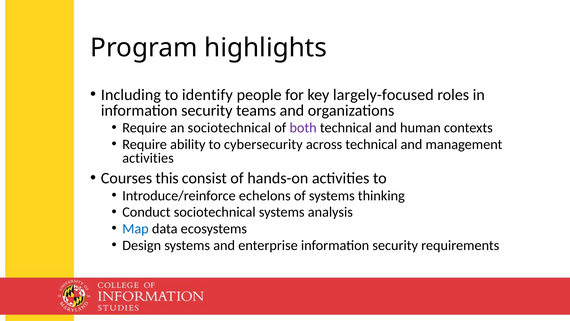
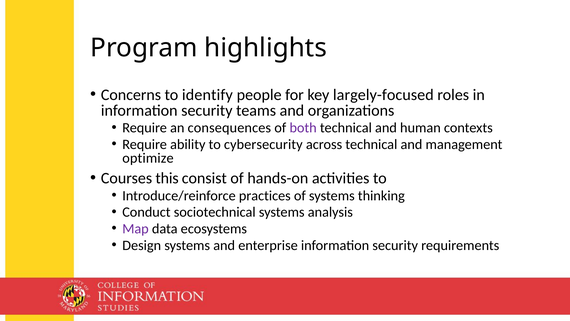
Including: Including -> Concerns
an sociotechnical: sociotechnical -> consequences
activities at (148, 158): activities -> optimize
echelons: echelons -> practices
Map colour: blue -> purple
